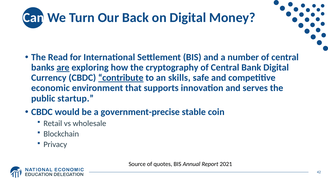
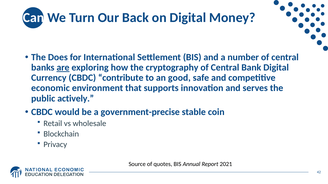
Read: Read -> Does
contribute underline: present -> none
skills: skills -> good
startup: startup -> actively
